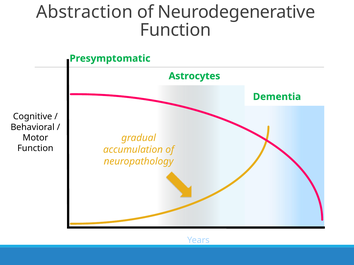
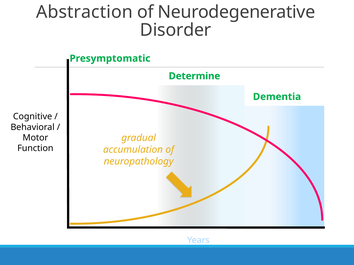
Function at (176, 30): Function -> Disorder
Astrocytes: Astrocytes -> Determine
